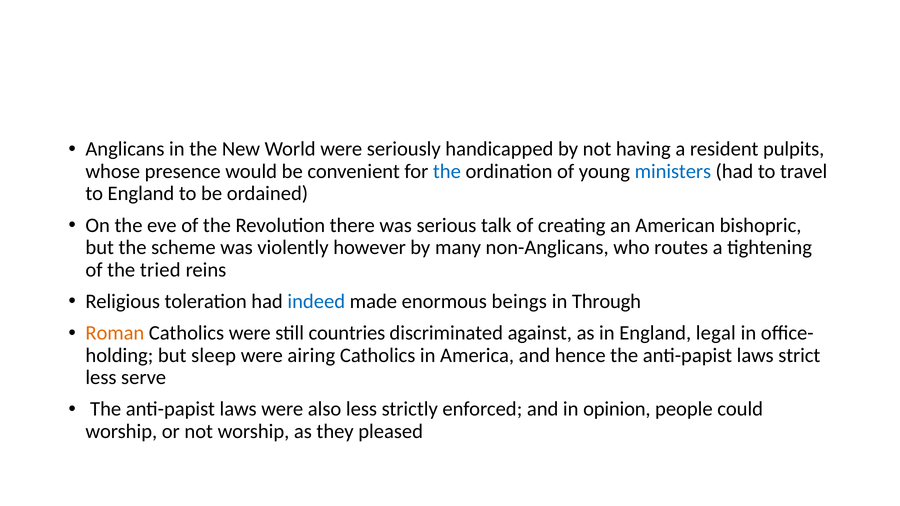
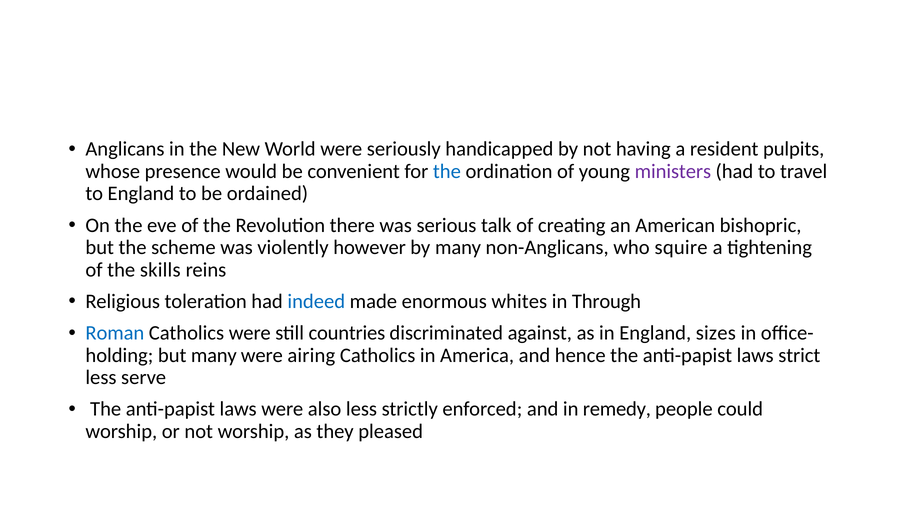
ministers colour: blue -> purple
routes: routes -> squire
tried: tried -> skills
beings: beings -> whites
Roman colour: orange -> blue
legal: legal -> sizes
but sleep: sleep -> many
opinion: opinion -> remedy
